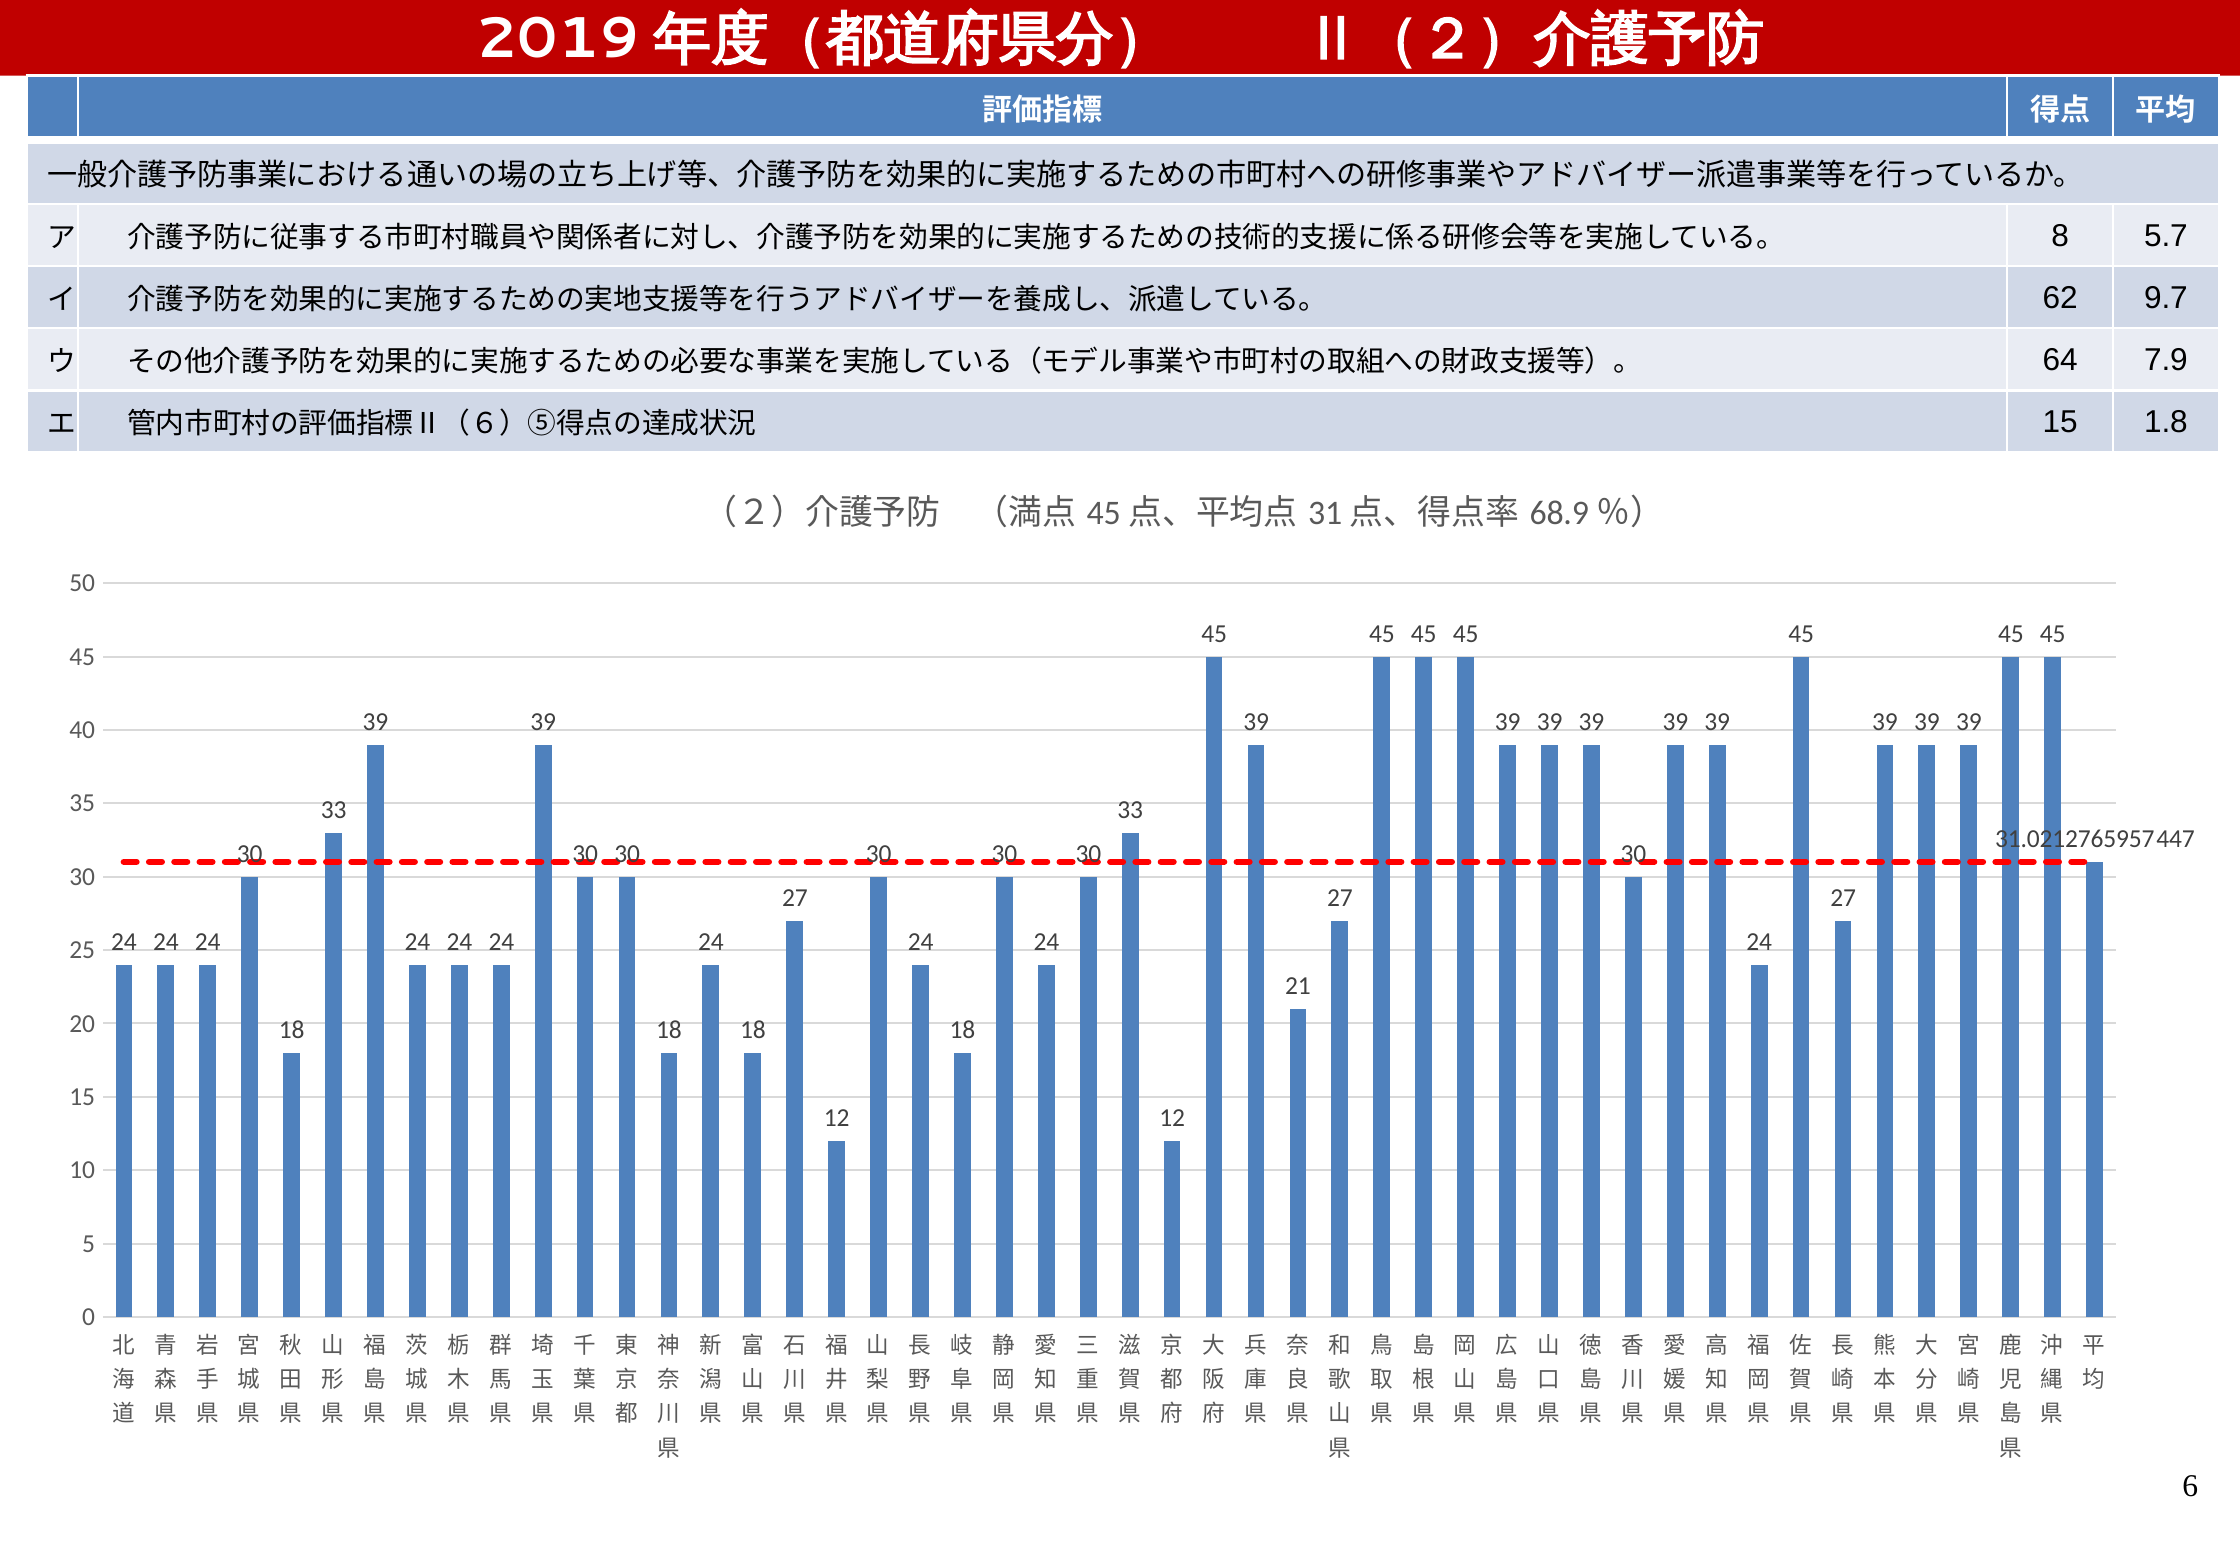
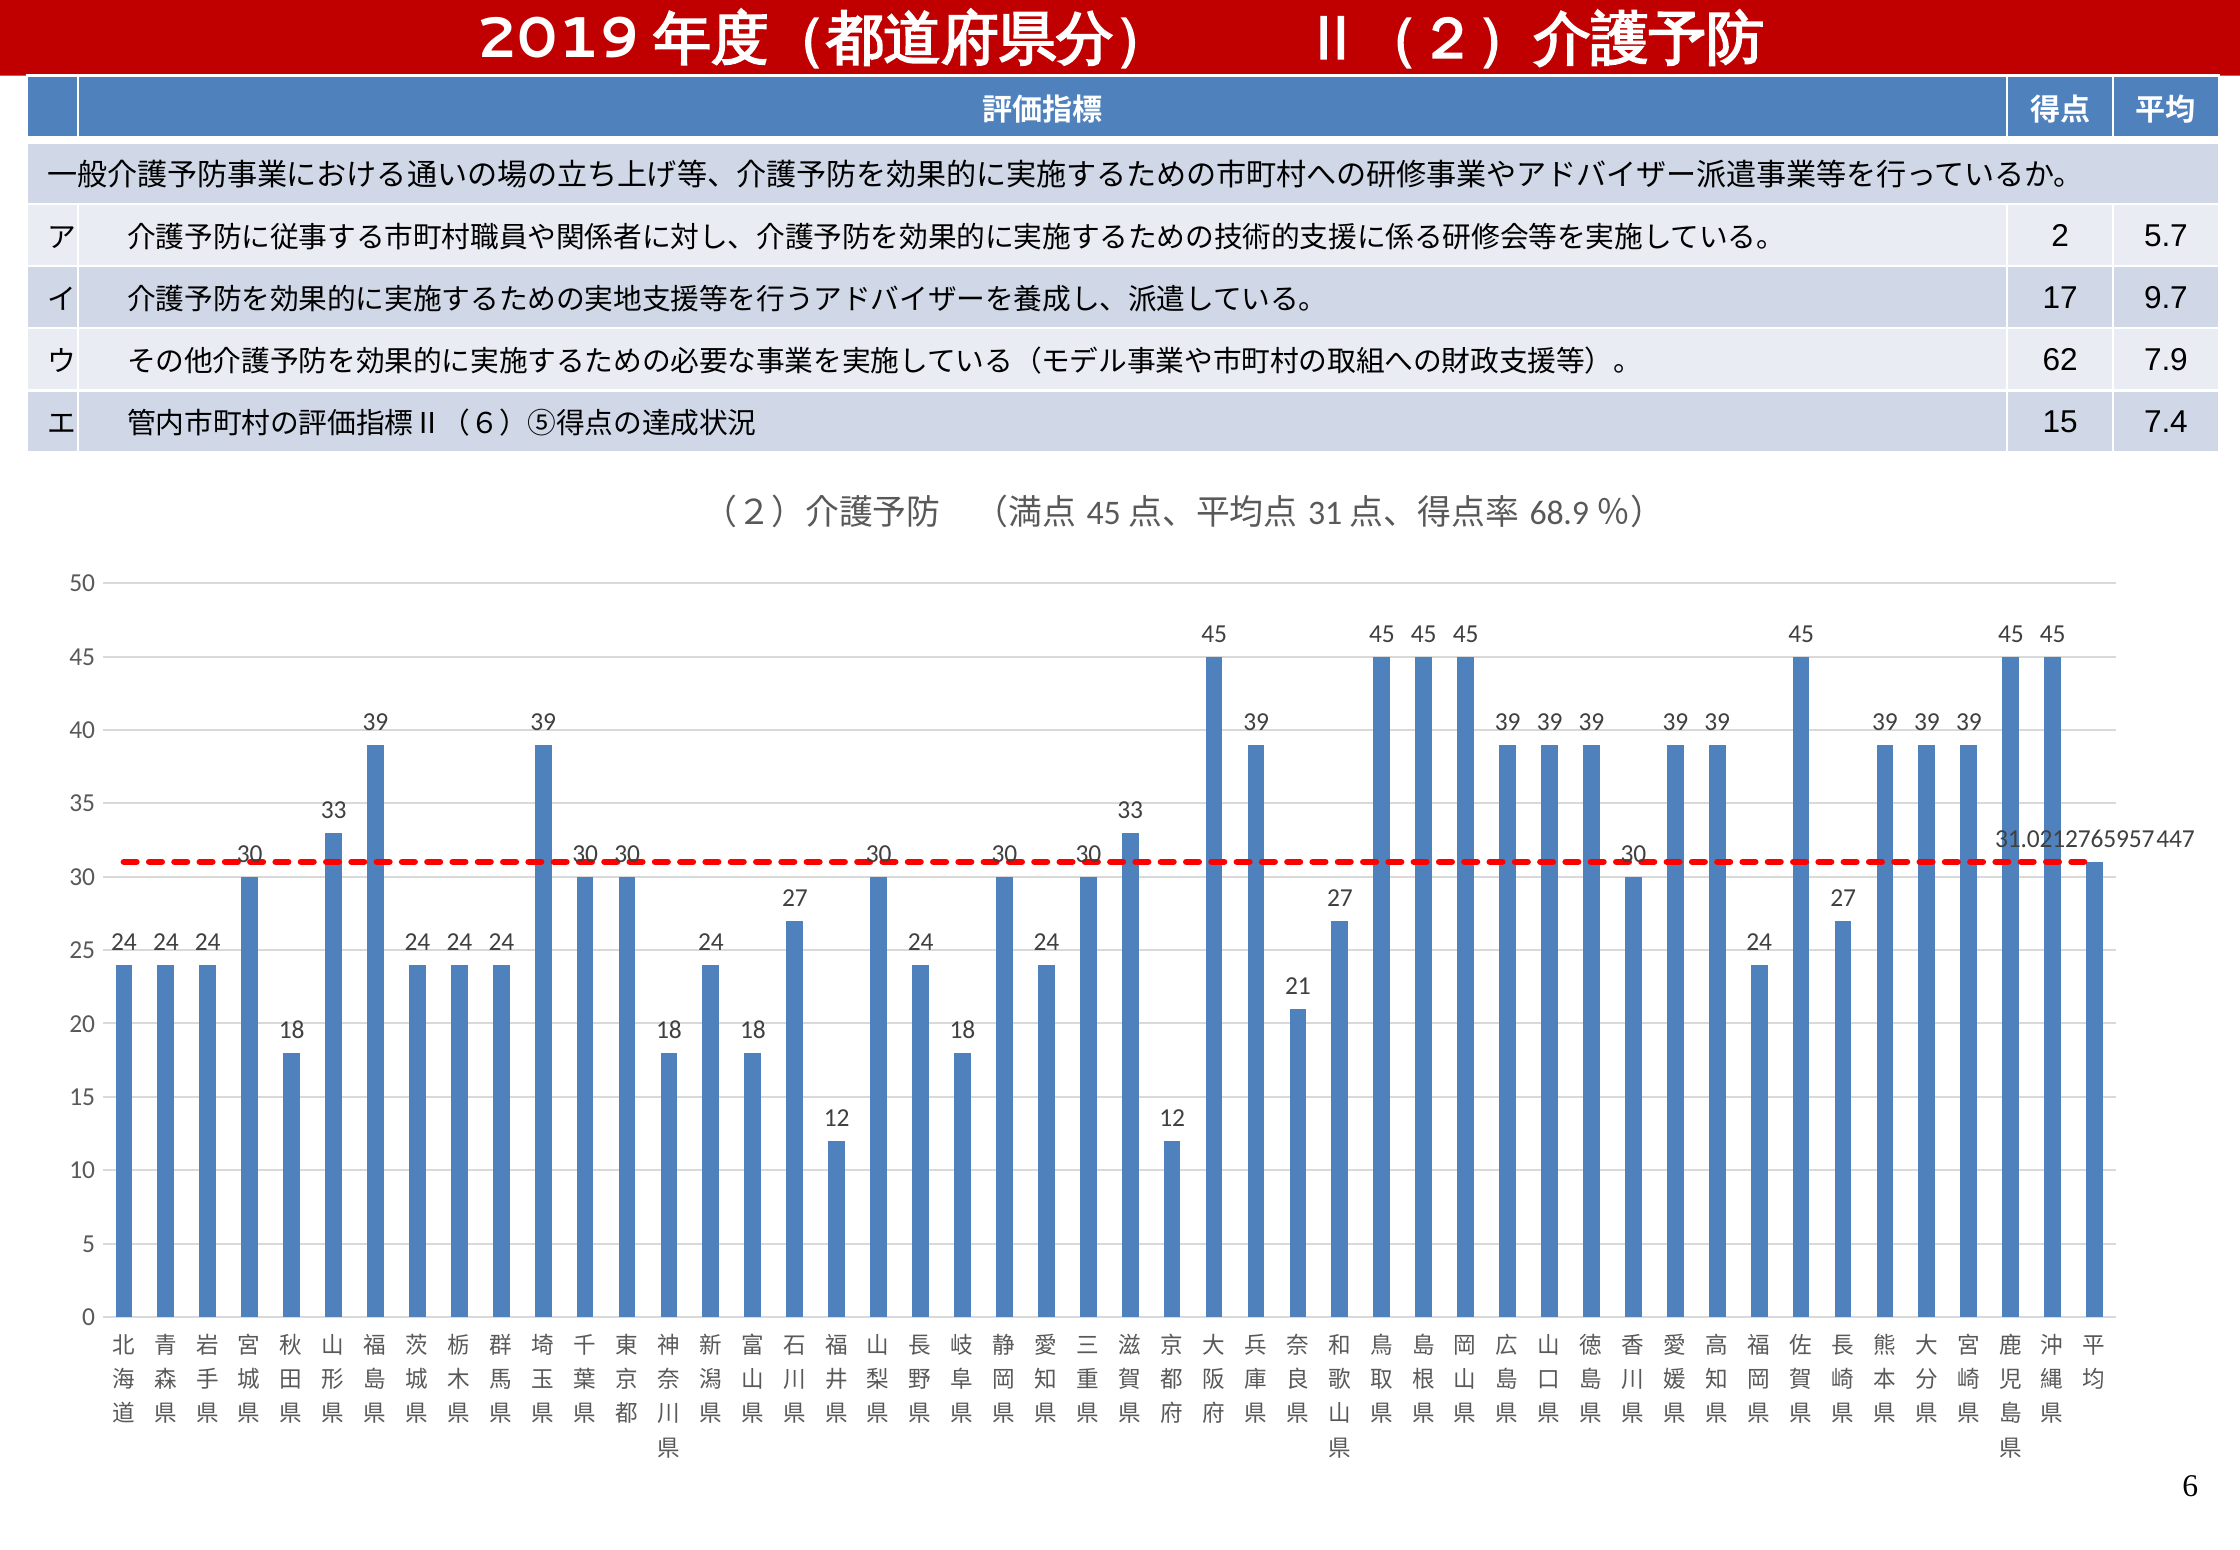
8: 8 -> 2
62: 62 -> 17
64: 64 -> 62
1.8: 1.8 -> 7.4
